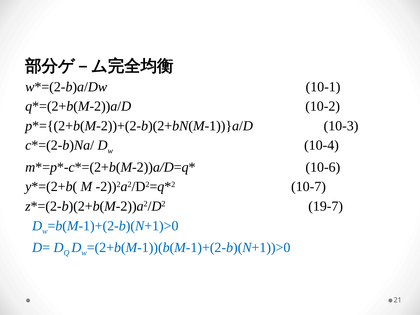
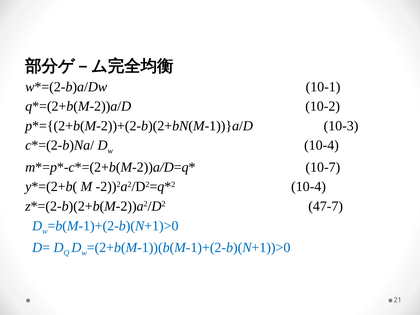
10-6: 10-6 -> 10-7
10-7 at (309, 187): 10-7 -> 10-4
19-7: 19-7 -> 47-7
